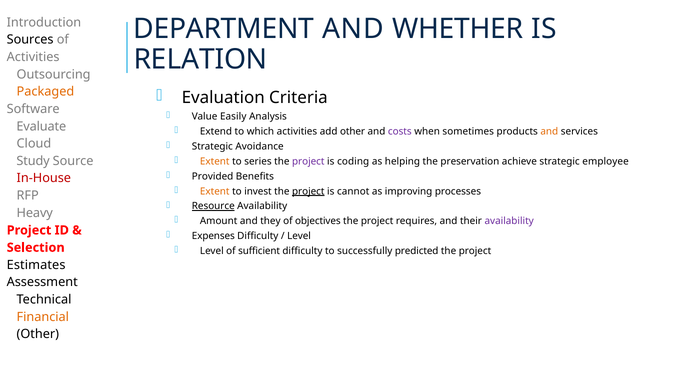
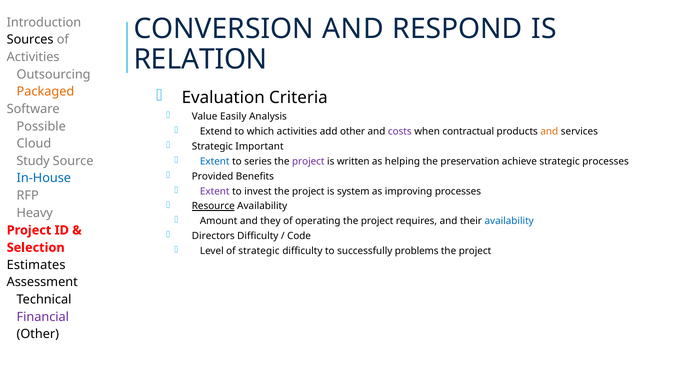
DEPARTMENT: DEPARTMENT -> CONVERSION
WHETHER: WHETHER -> RESPOND
Evaluate: Evaluate -> Possible
sometimes: sometimes -> contractual
Avoidance: Avoidance -> Important
Extent at (215, 161) colour: orange -> blue
coding: coding -> written
strategic employee: employee -> processes
In-House colour: red -> blue
Extent at (215, 191) colour: orange -> purple
project at (308, 191) underline: present -> none
cannot: cannot -> system
objectives: objectives -> operating
availability at (509, 221) colour: purple -> blue
Expenses: Expenses -> Directors
Level at (299, 236): Level -> Code
of sufficient: sufficient -> strategic
predicted: predicted -> problems
Financial colour: orange -> purple
